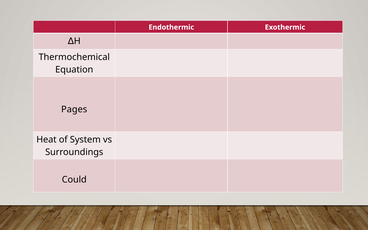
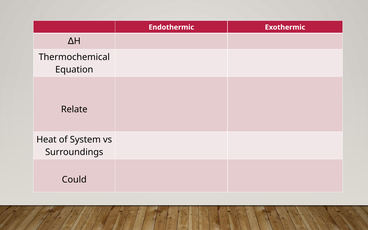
Pages: Pages -> Relate
